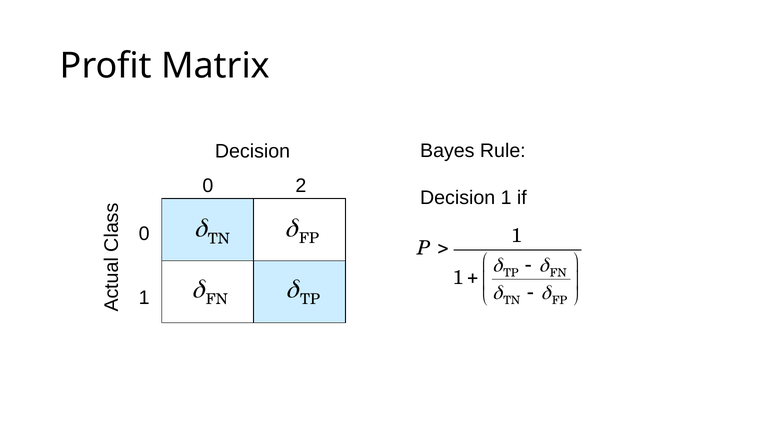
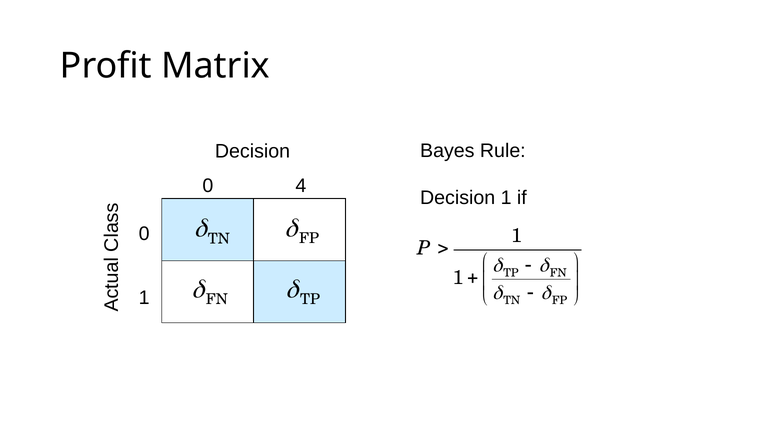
2: 2 -> 4
